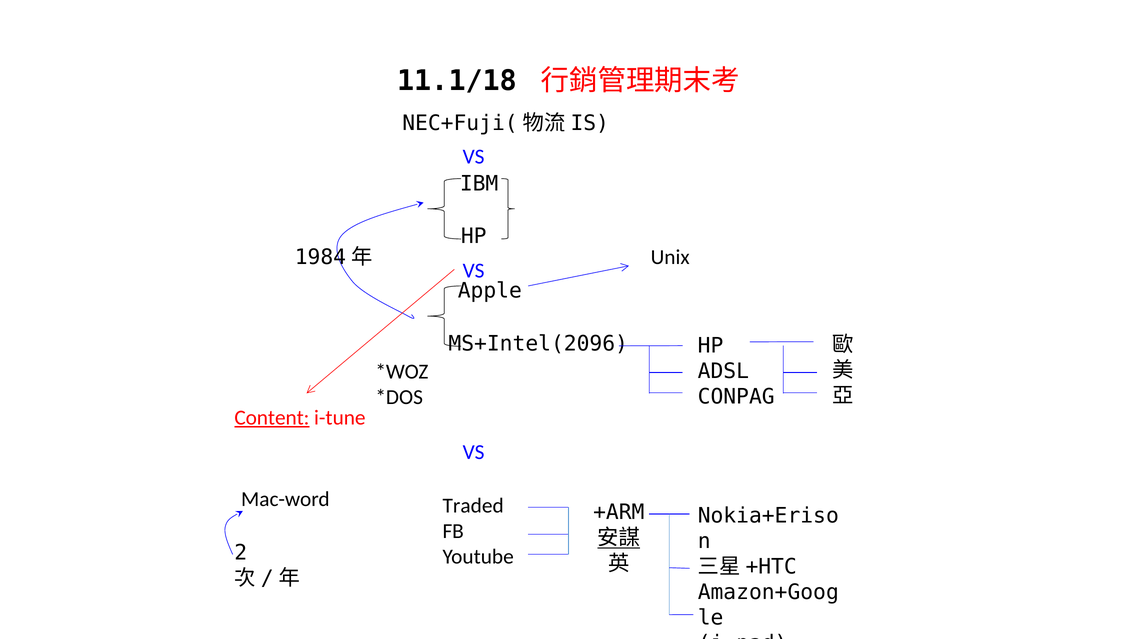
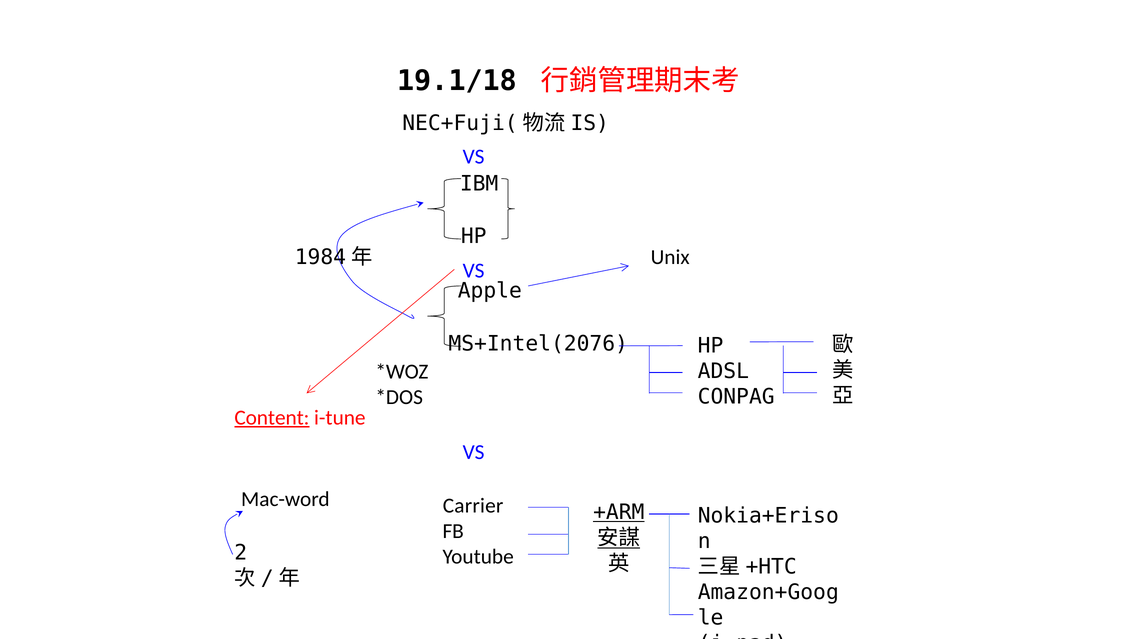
11.1/18: 11.1/18 -> 19.1/18
MS+Intel(2096: MS+Intel(2096 -> MS+Intel(2076
Traded: Traded -> Carrier
+ARM underline: none -> present
